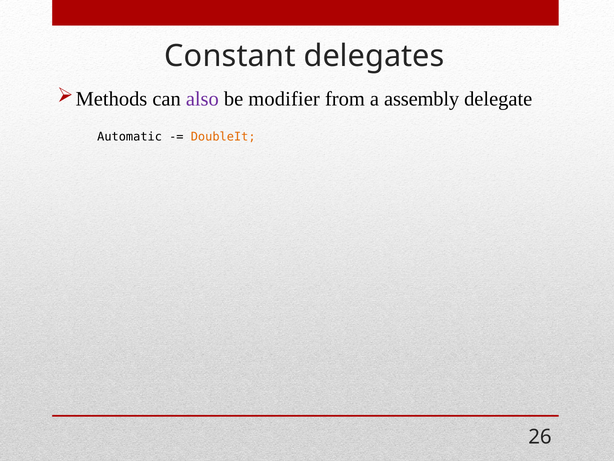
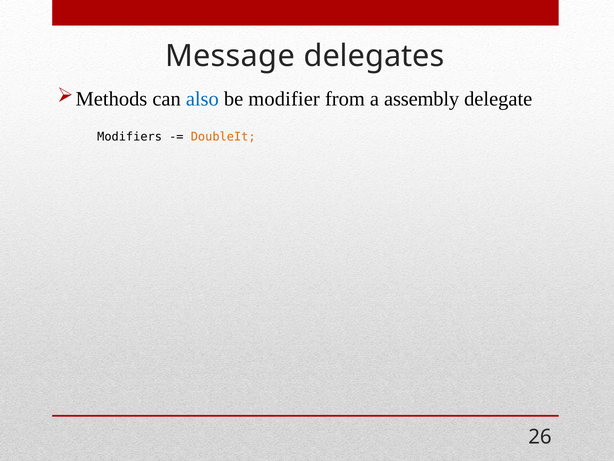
Constant: Constant -> Message
also colour: purple -> blue
Automatic: Automatic -> Modifiers
